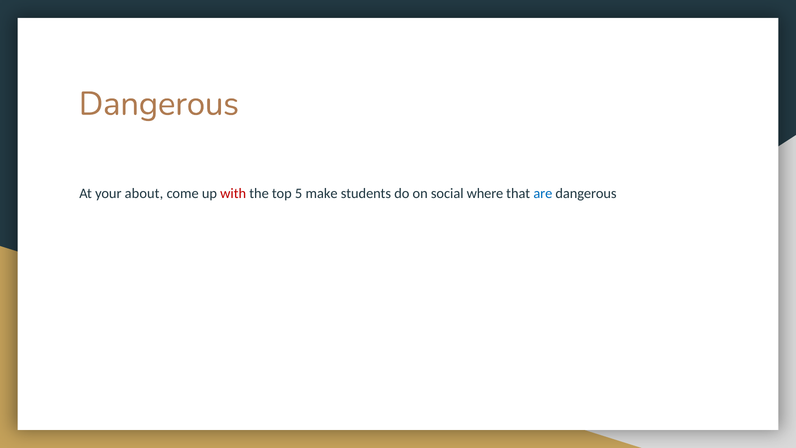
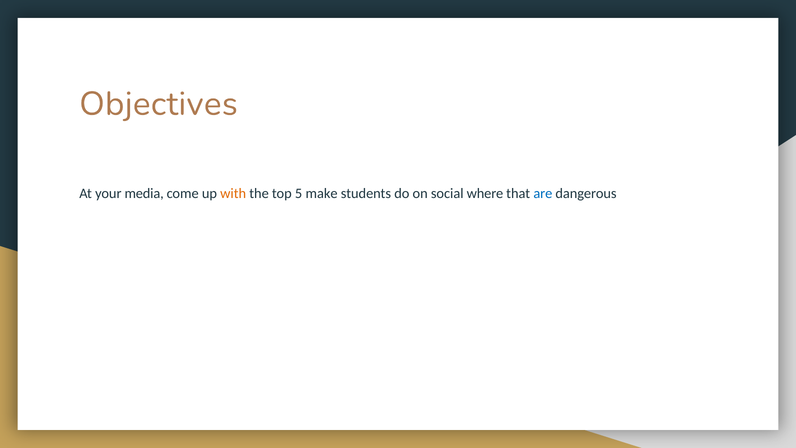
Dangerous at (159, 104): Dangerous -> Objectives
about: about -> media
with colour: red -> orange
